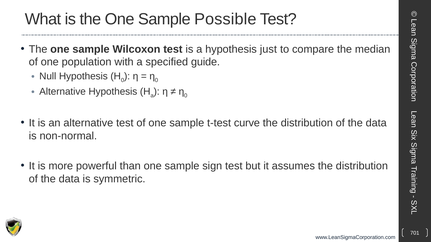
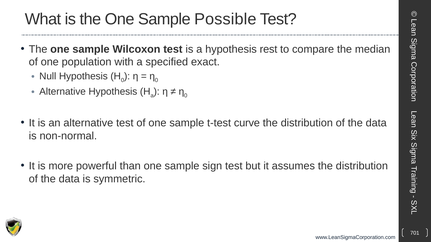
just: just -> rest
guide: guide -> exact
